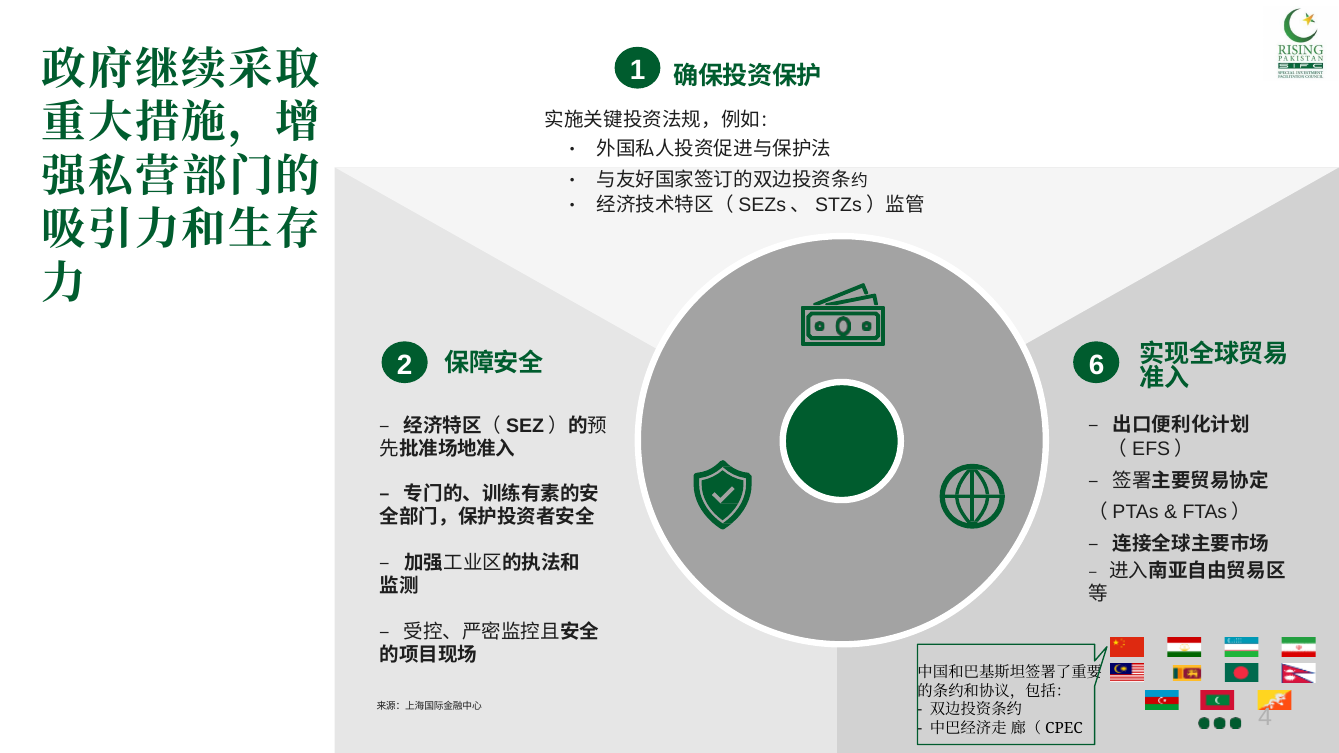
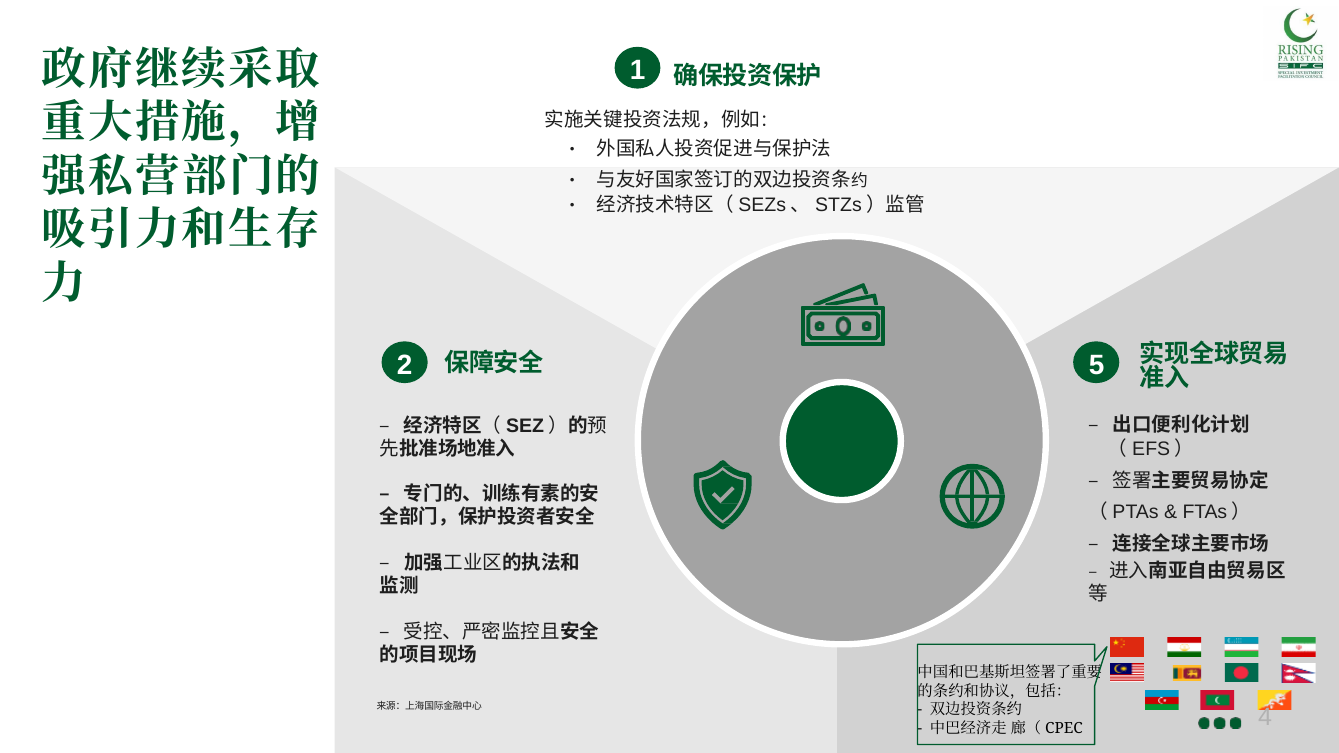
6: 6 -> 5
